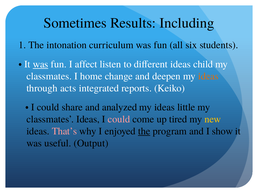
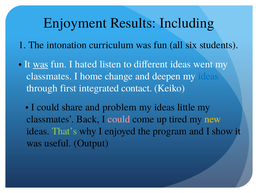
Sometimes: Sometimes -> Enjoyment
affect: affect -> hated
child: child -> went
ideas at (208, 76) colour: orange -> blue
acts: acts -> first
reports: reports -> contact
analyzed: analyzed -> problem
classmates Ideas: Ideas -> Back
That’s colour: pink -> light green
the at (144, 132) underline: present -> none
